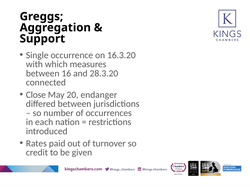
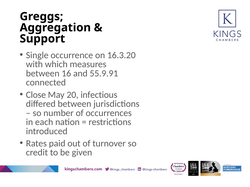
28.3.20: 28.3.20 -> 55.9.91
endanger: endanger -> infectious
